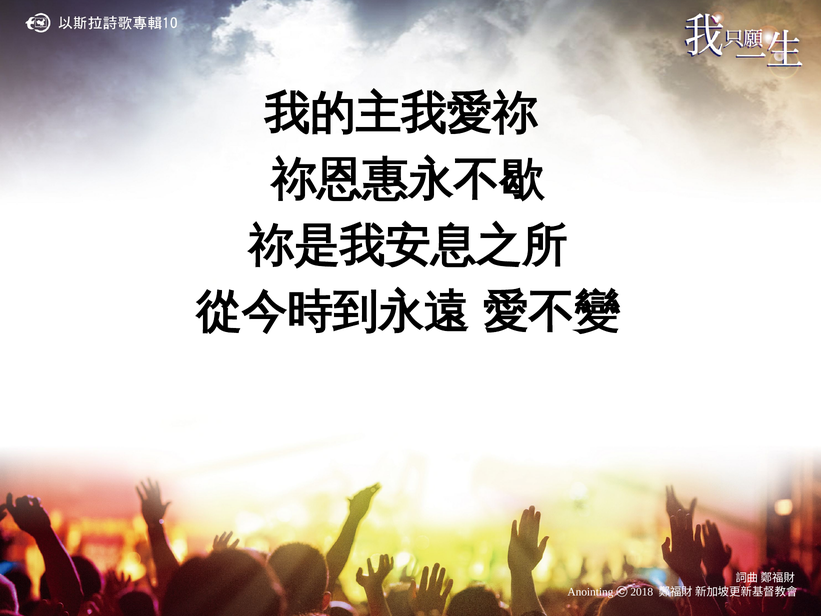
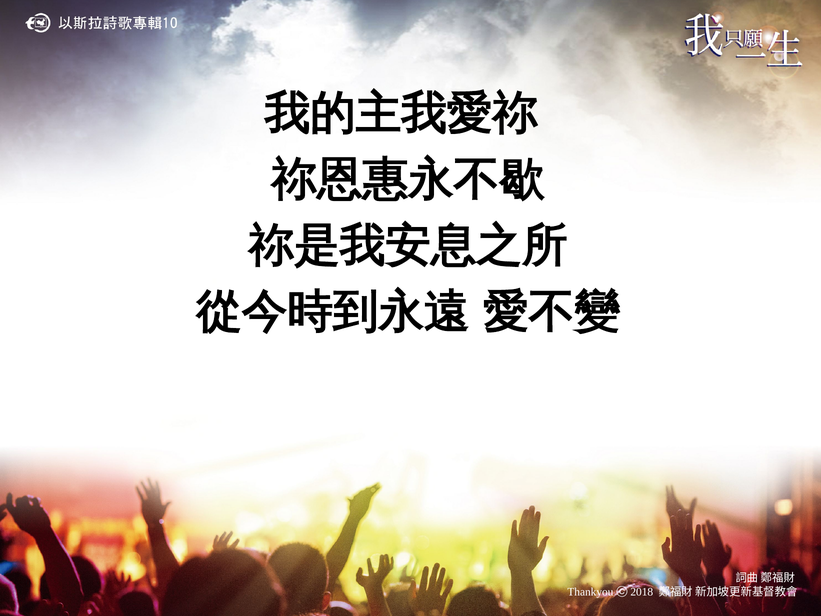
Anointing: Anointing -> Thankyou
